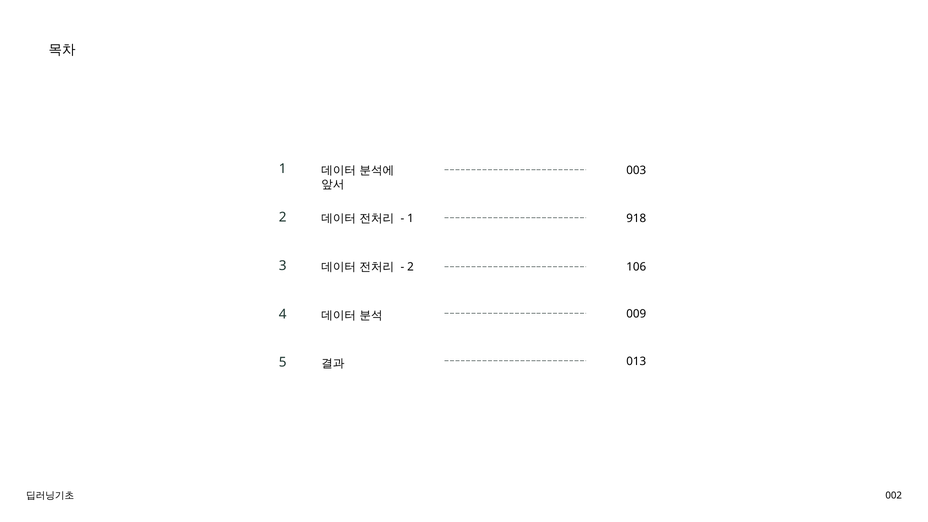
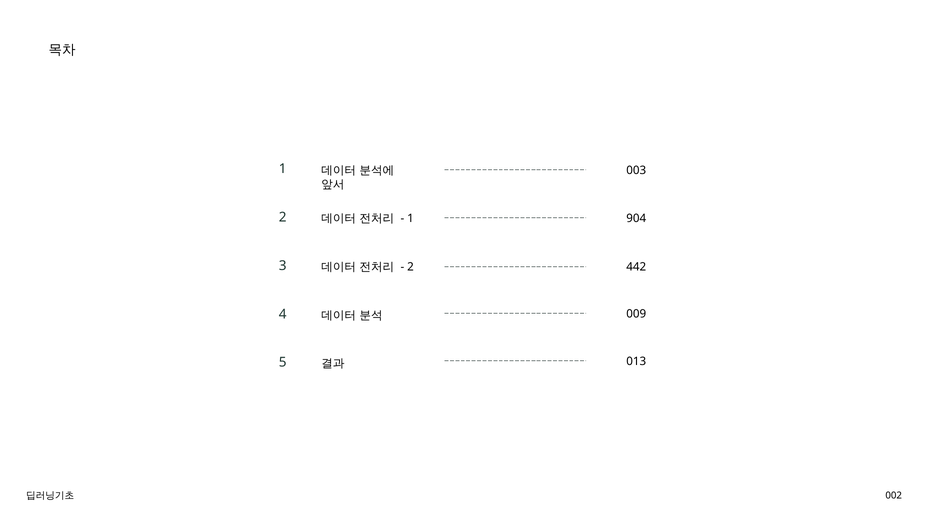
918: 918 -> 904
106: 106 -> 442
